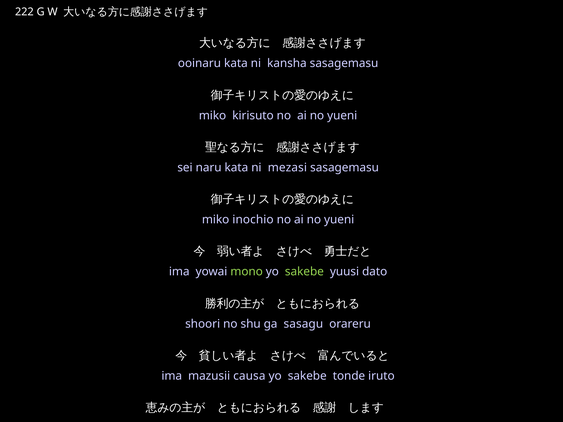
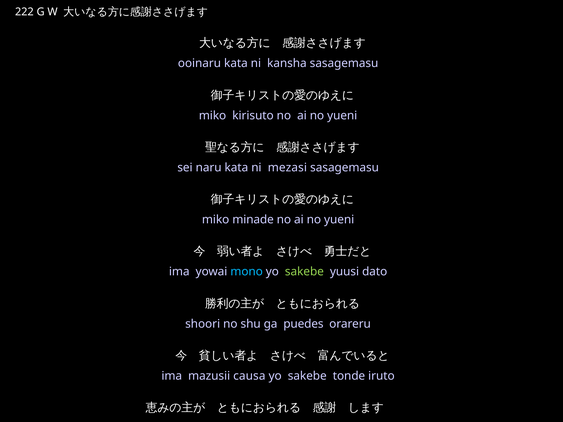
inochio: inochio -> minade
mono colour: light green -> light blue
sasagu: sasagu -> puedes
